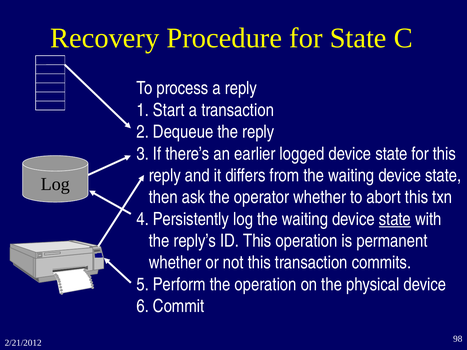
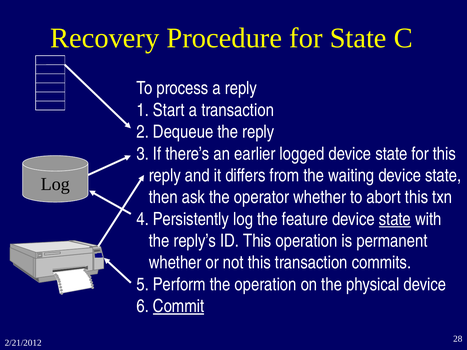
log the waiting: waiting -> feature
Commit underline: none -> present
98: 98 -> 28
